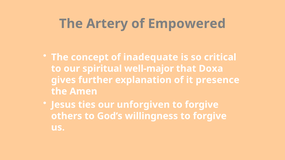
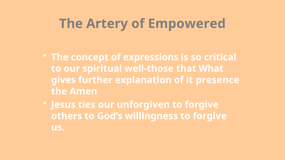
inadequate: inadequate -> expressions
well-major: well-major -> well-those
Doxa: Doxa -> What
